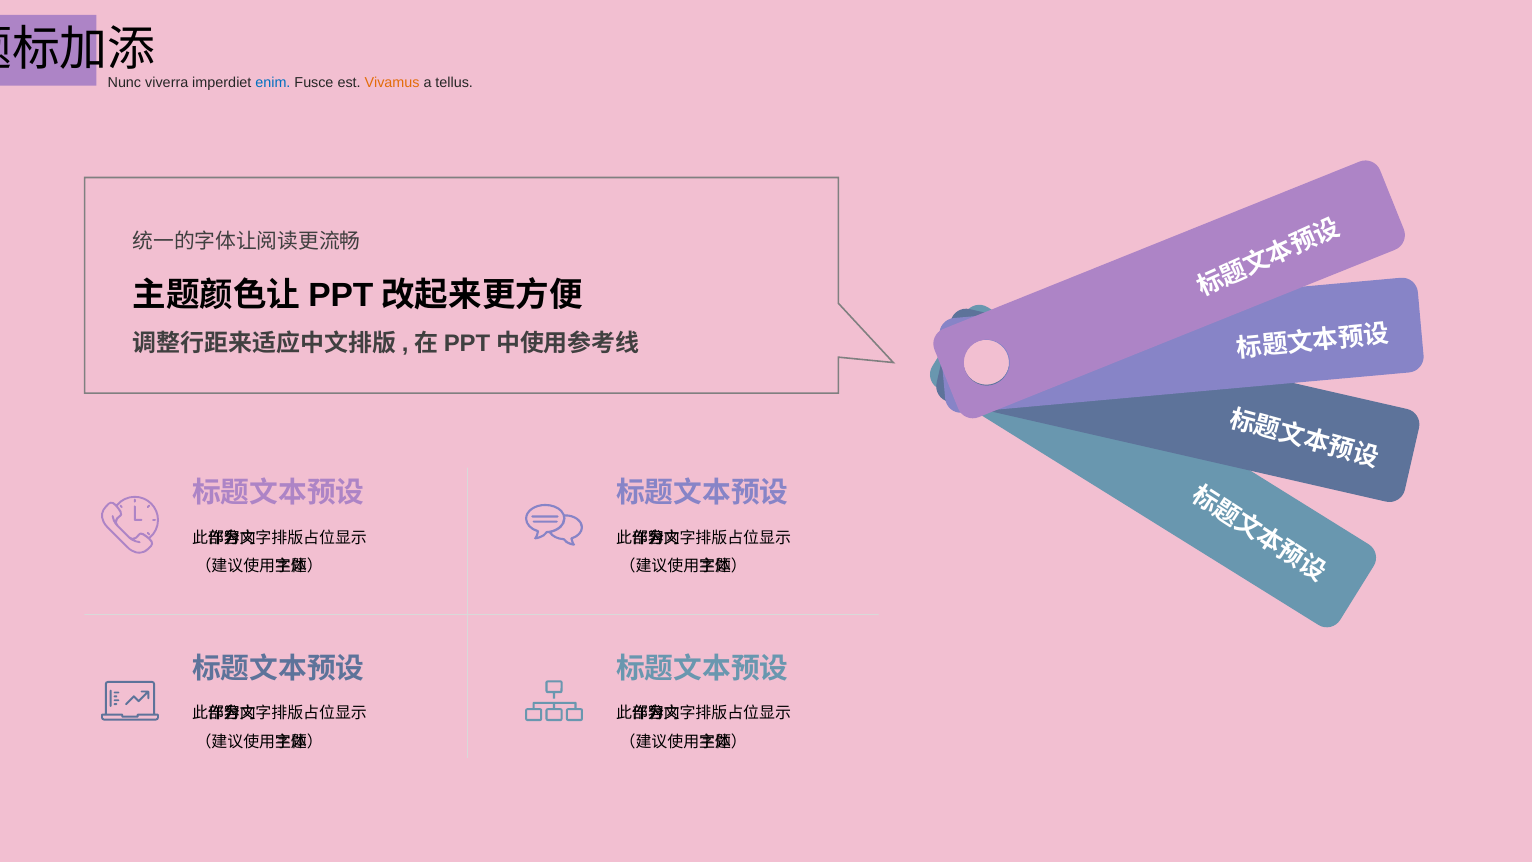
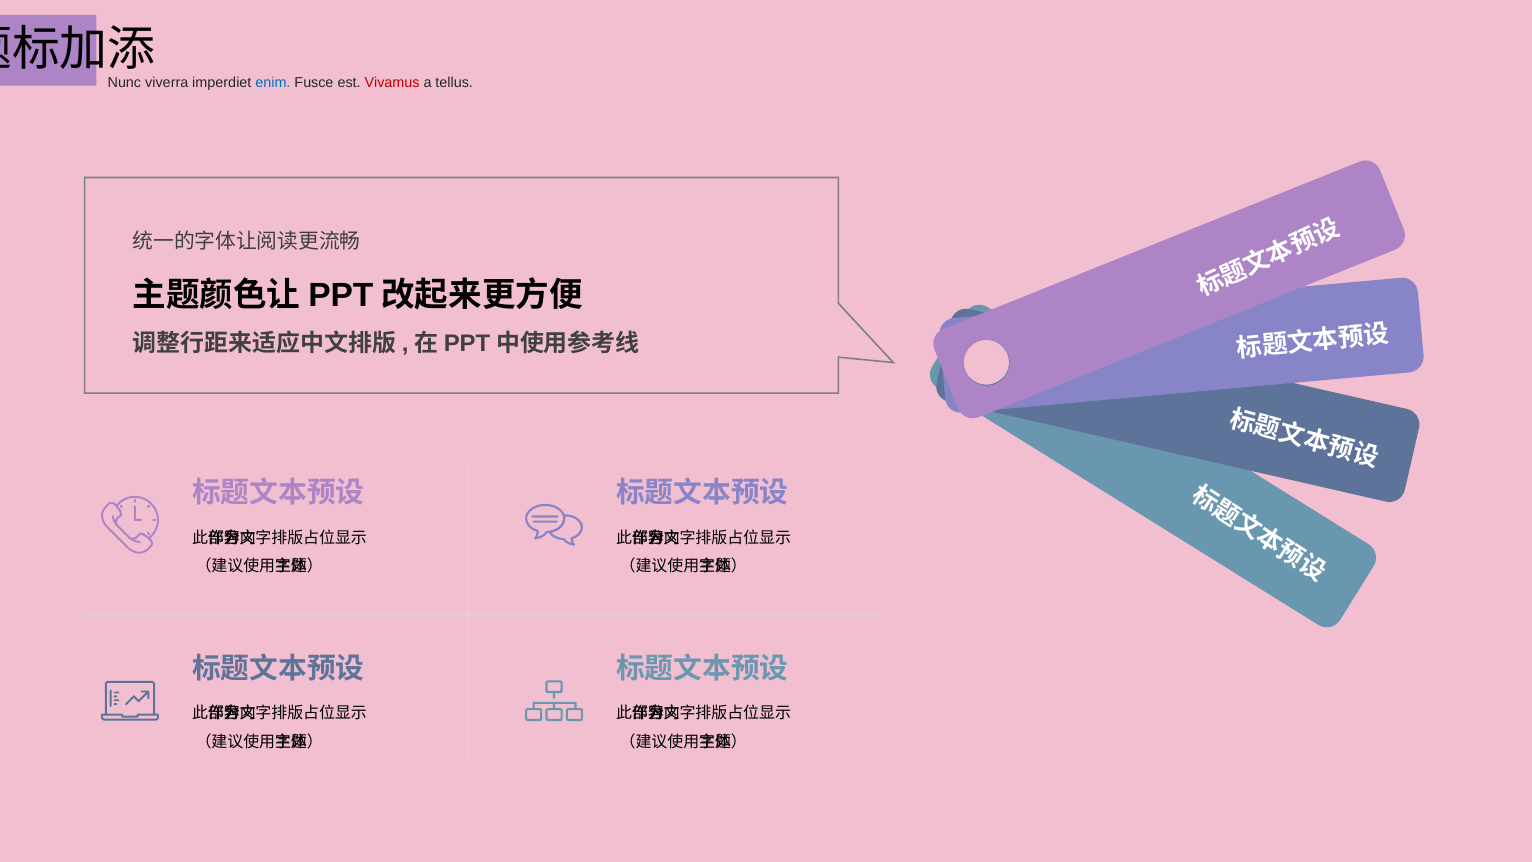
Vivamus colour: orange -> red
